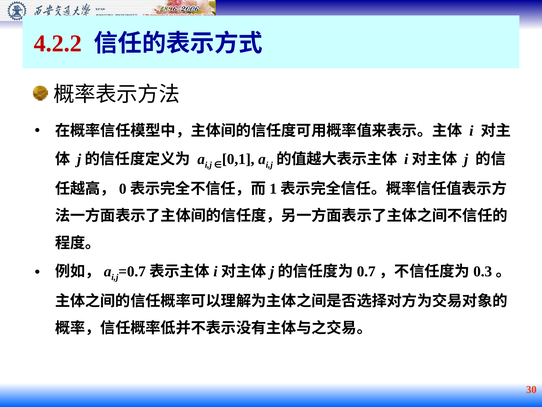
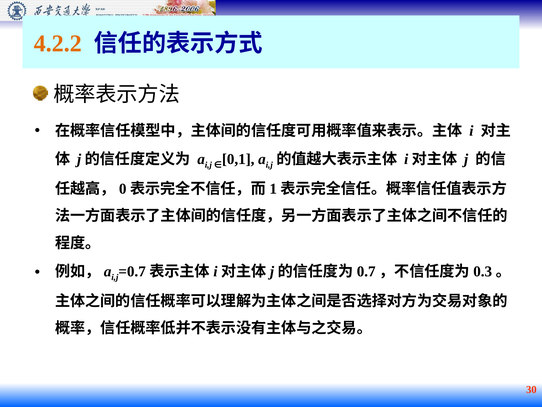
4.2.2 colour: red -> orange
